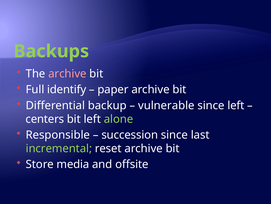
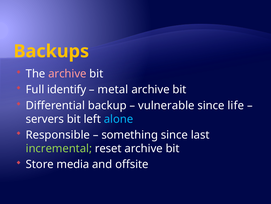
Backups colour: light green -> yellow
paper: paper -> metal
since left: left -> life
centers: centers -> servers
alone colour: light green -> light blue
succession: succession -> something
